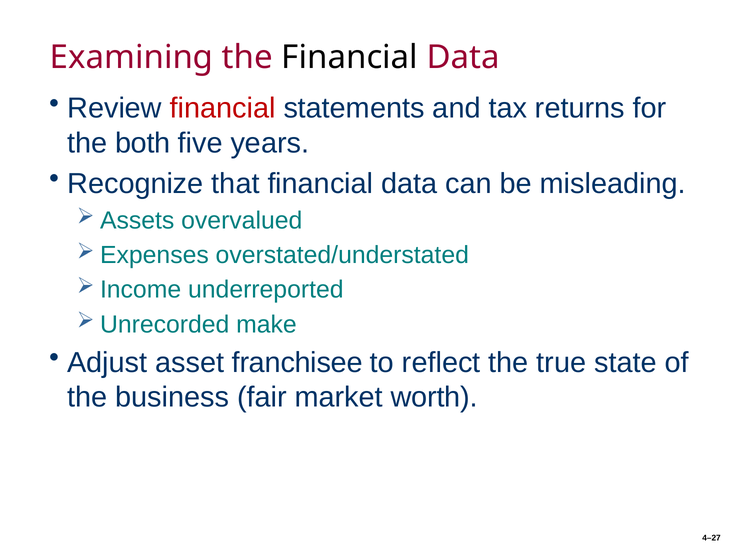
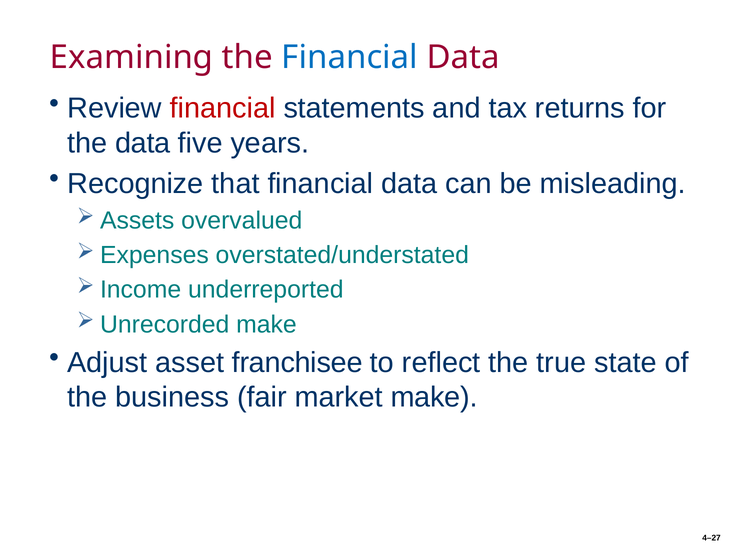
Financial at (350, 58) colour: black -> blue
the both: both -> data
market worth: worth -> make
